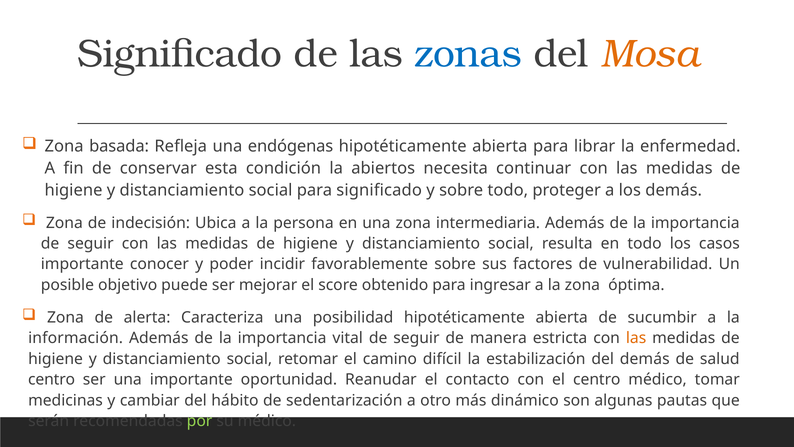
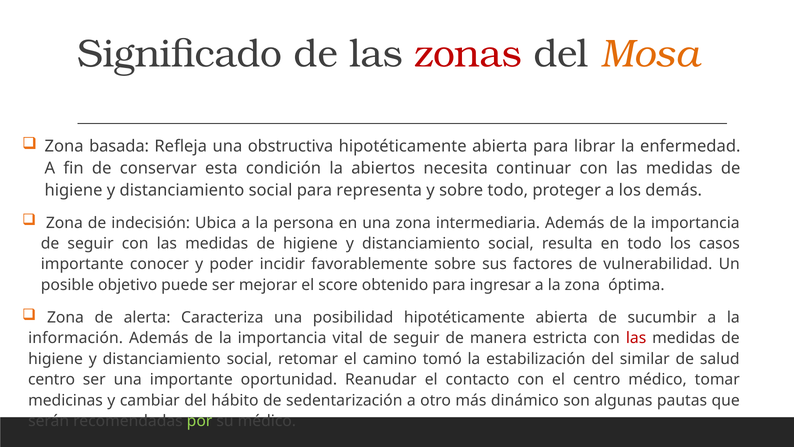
zonas colour: blue -> red
endógenas: endógenas -> obstructiva
para significado: significado -> representa
las at (636, 338) colour: orange -> red
difícil: difícil -> tomó
del demás: demás -> similar
